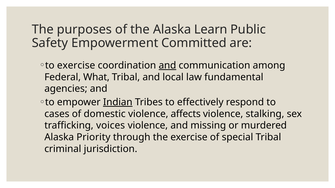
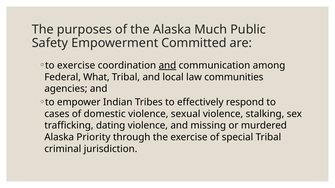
Learn: Learn -> Much
fundamental: fundamental -> communities
Indian underline: present -> none
affects: affects -> sexual
voices: voices -> dating
